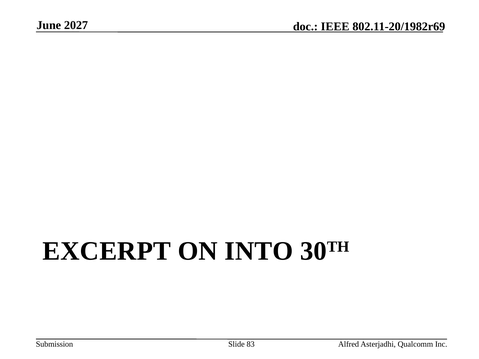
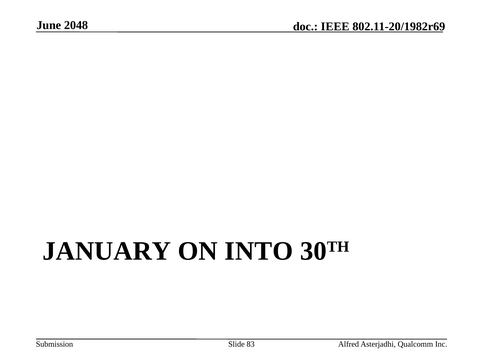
2027: 2027 -> 2048
EXCERPT: EXCERPT -> JANUARY
